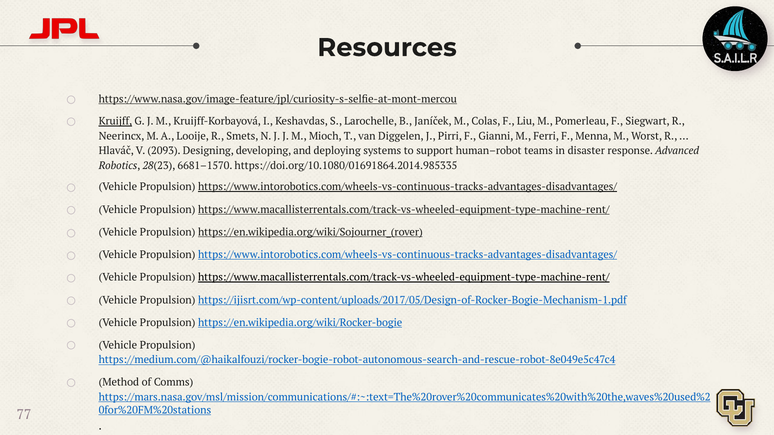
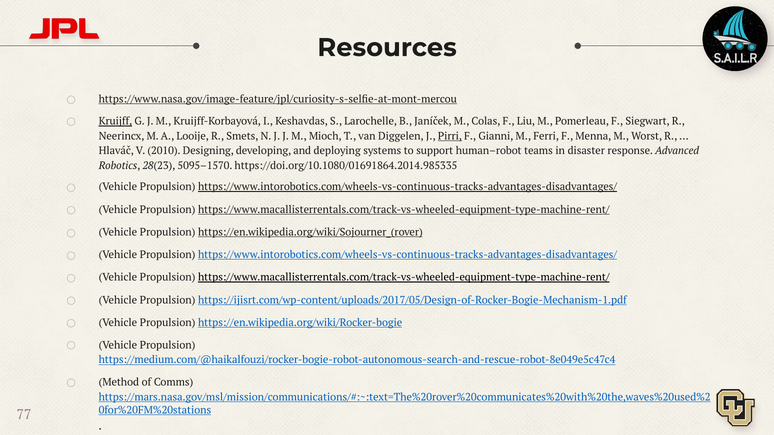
Pirri underline: none -> present
2093: 2093 -> 2010
6681–1570: 6681–1570 -> 5095–1570
